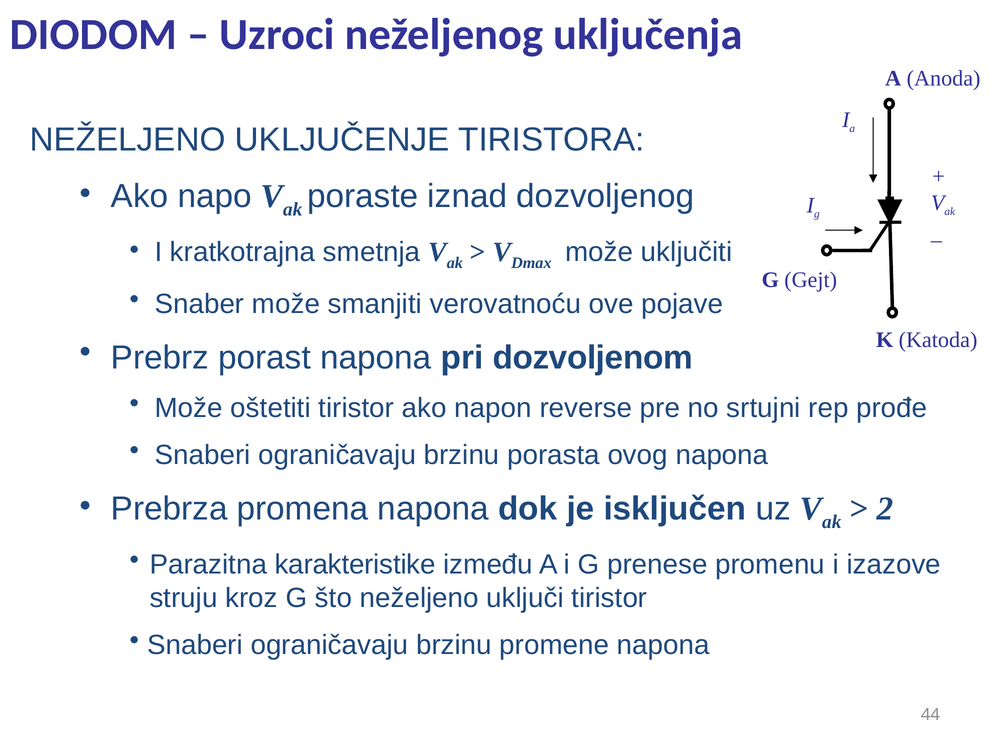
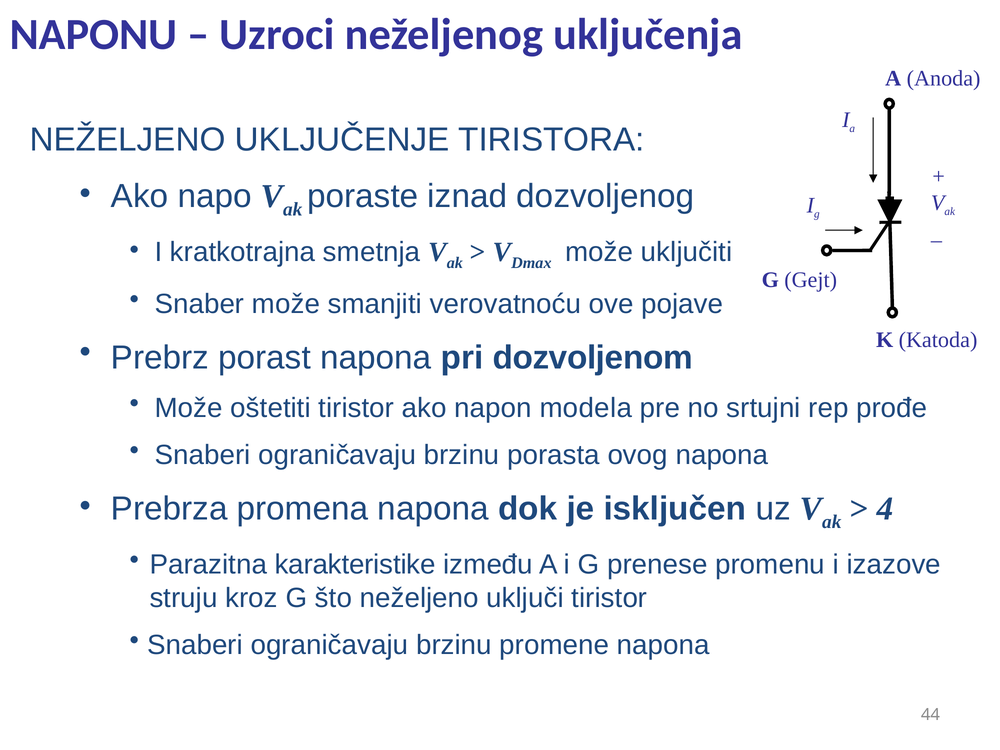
DIODOM: DIODOM -> NAPONU
reverse: reverse -> modela
2: 2 -> 4
